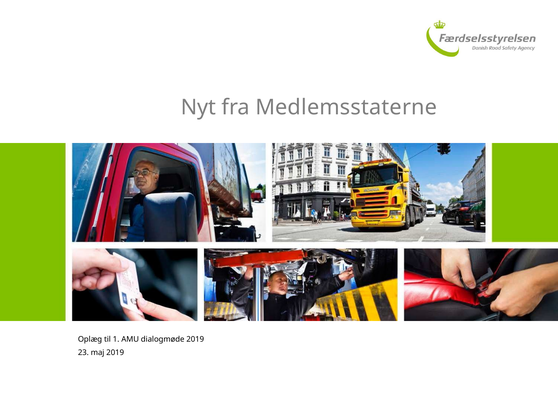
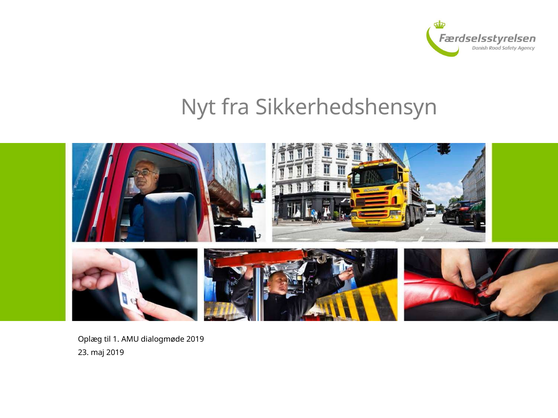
Medlemsstaterne: Medlemsstaterne -> Sikkerhedshensyn
